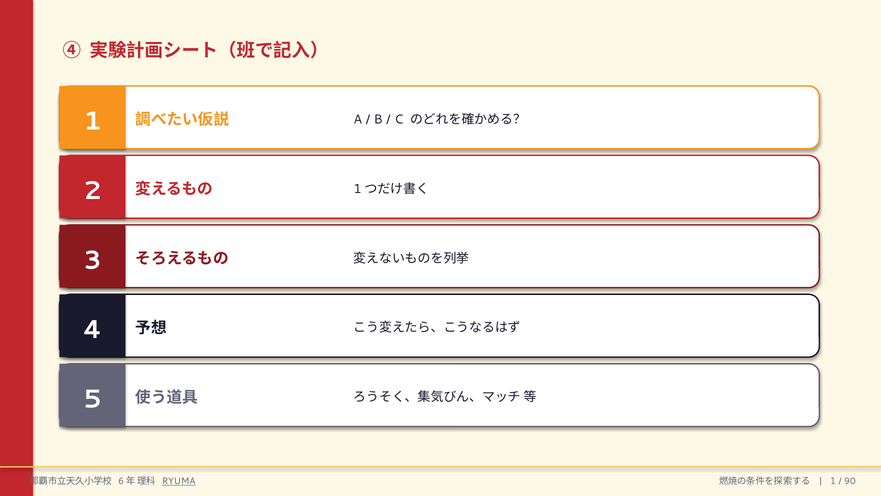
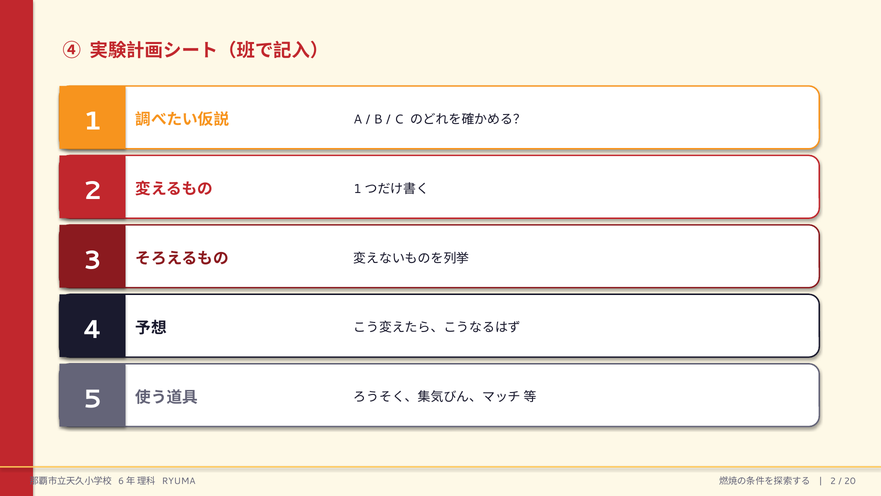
RYUMA underline: present -> none
1 at (833, 481): 1 -> 2
90: 90 -> 20
